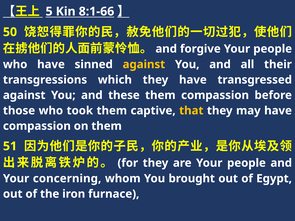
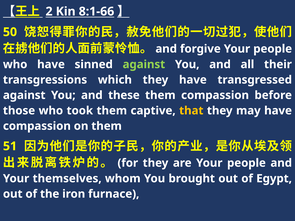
5: 5 -> 2
against at (144, 64) colour: yellow -> light green
concerning: concerning -> themselves
